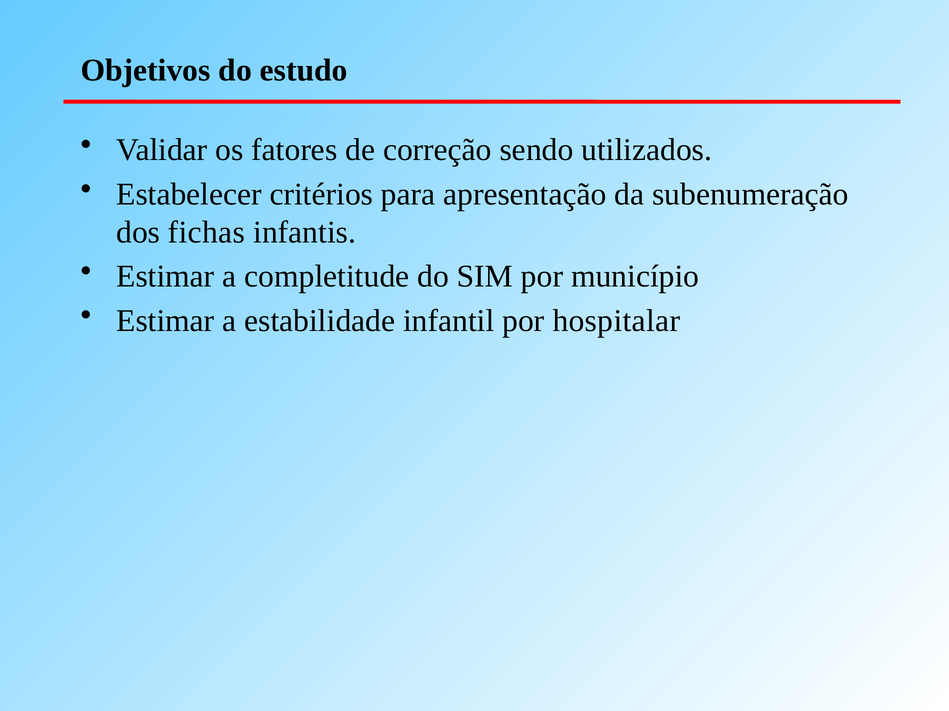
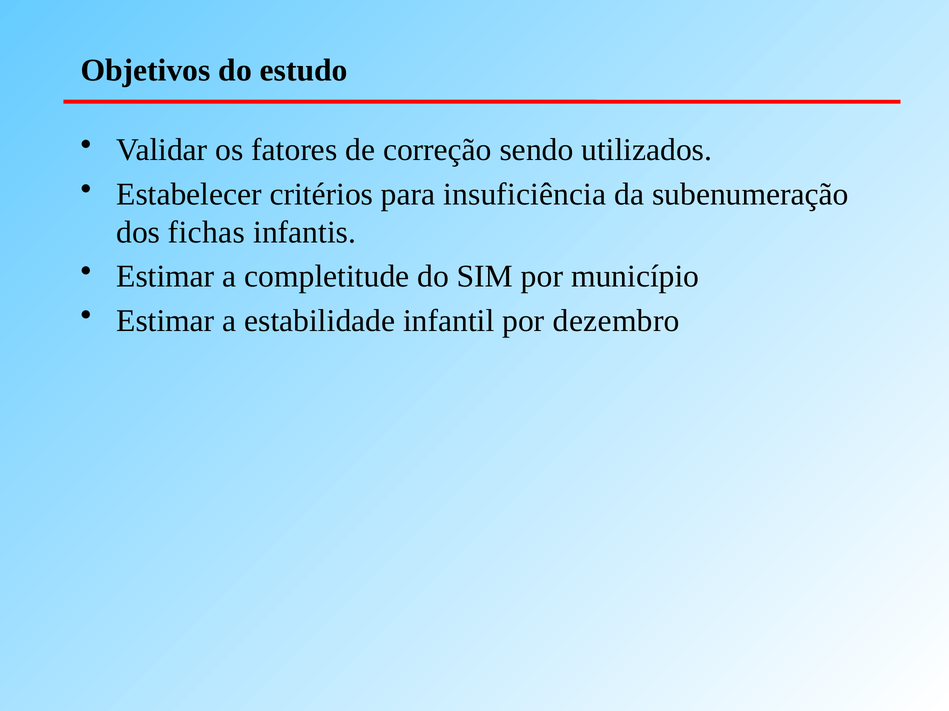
apresentação: apresentação -> insuficiência
hospitalar: hospitalar -> dezembro
